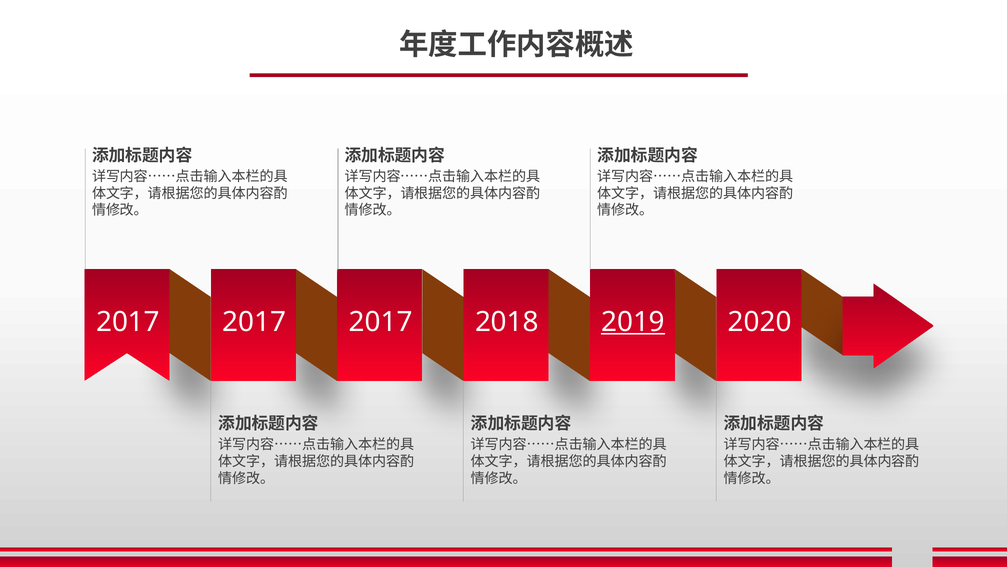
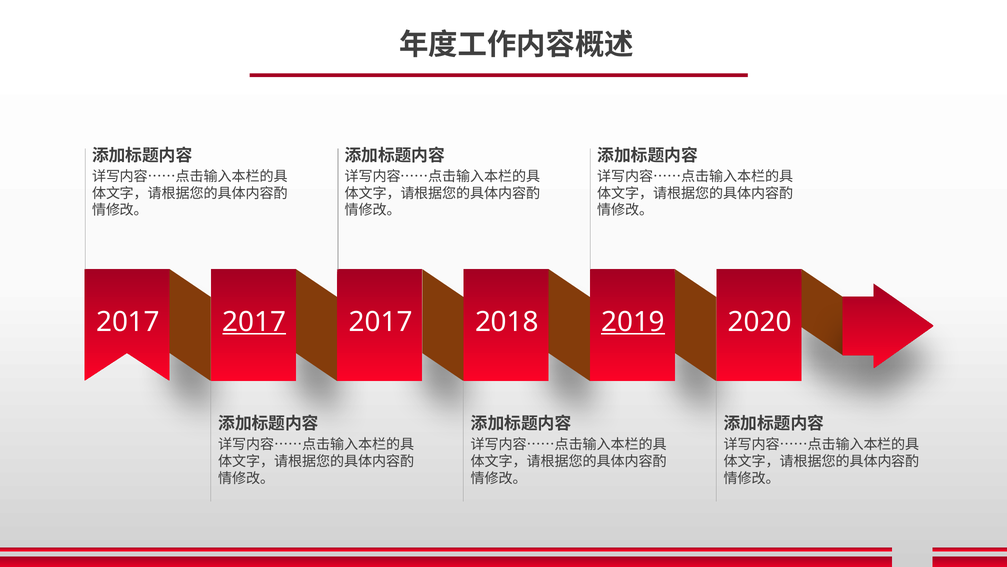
2017 at (254, 321) underline: none -> present
